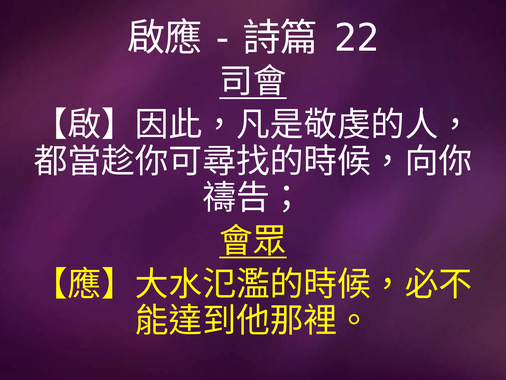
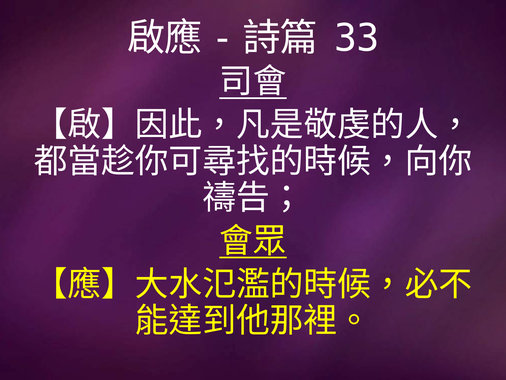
22: 22 -> 33
